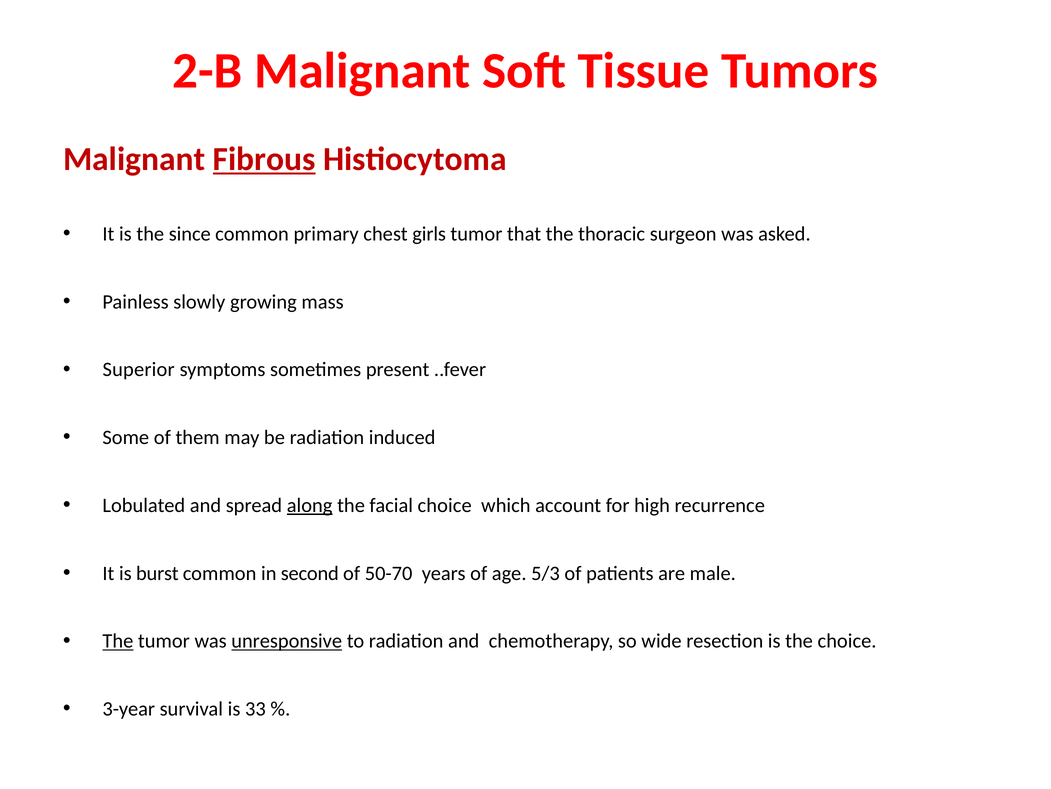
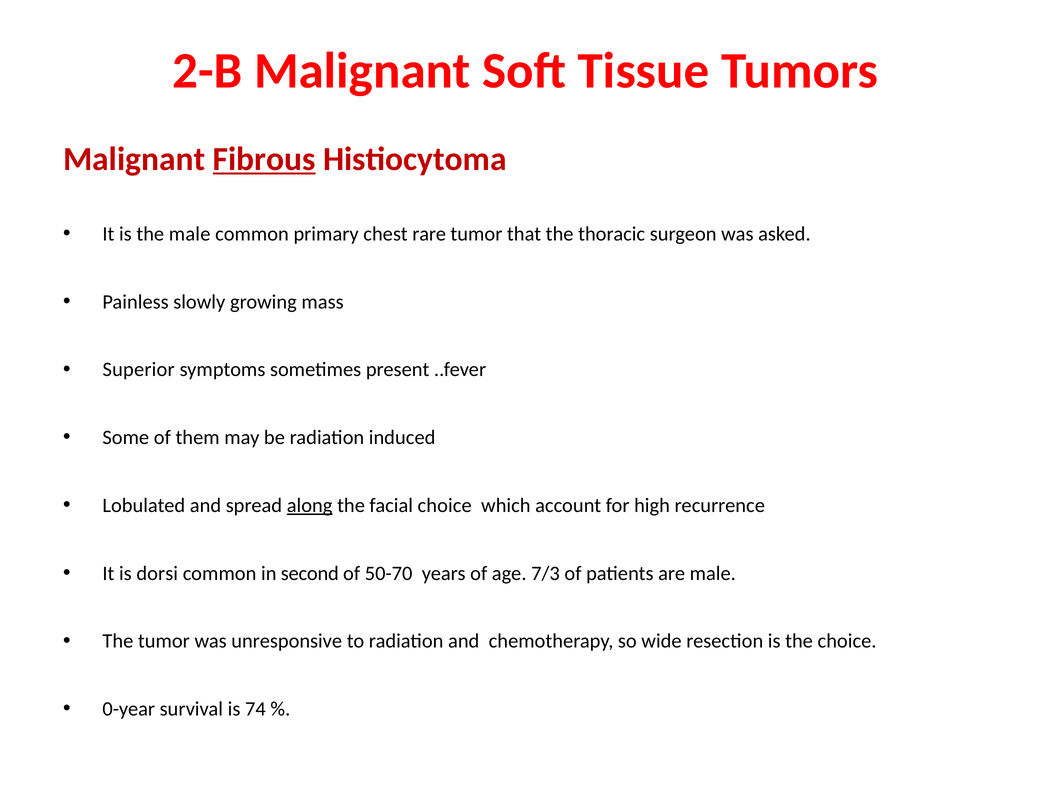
the since: since -> male
girls: girls -> rare
burst: burst -> dorsi
5/3: 5/3 -> 7/3
The at (118, 640) underline: present -> none
unresponsive underline: present -> none
3-year: 3-year -> 0-year
33: 33 -> 74
